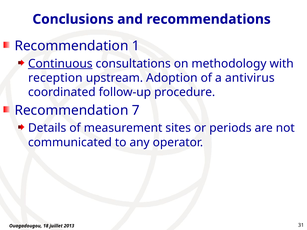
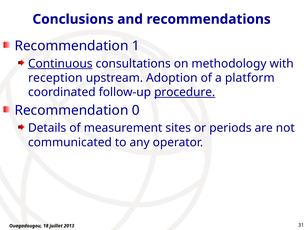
antivirus: antivirus -> platform
procedure underline: none -> present
7: 7 -> 0
